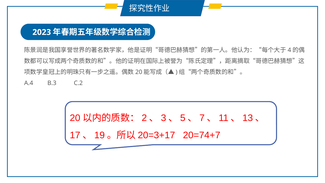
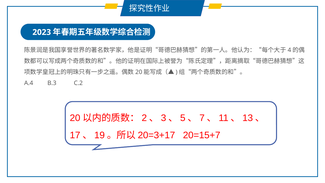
20=74+7: 20=74+7 -> 20=15+7
